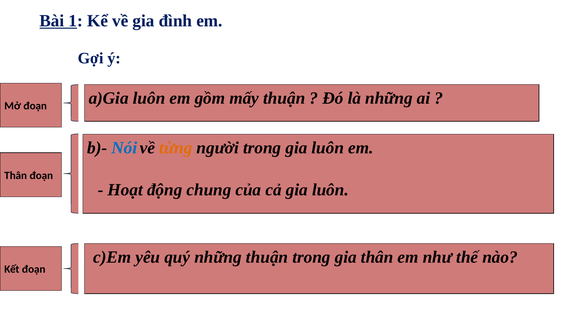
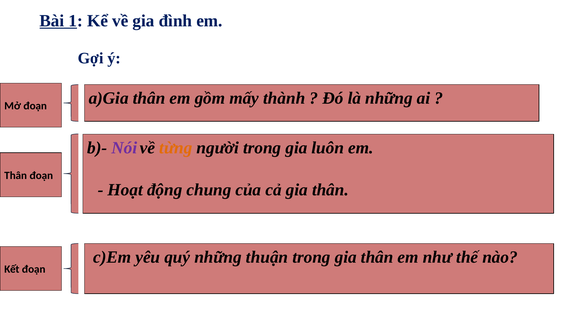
luôn at (149, 98): luôn -> thân
mấy thuận: thuận -> thành
Nói colour: blue -> purple
cả gia luôn: luôn -> thân
